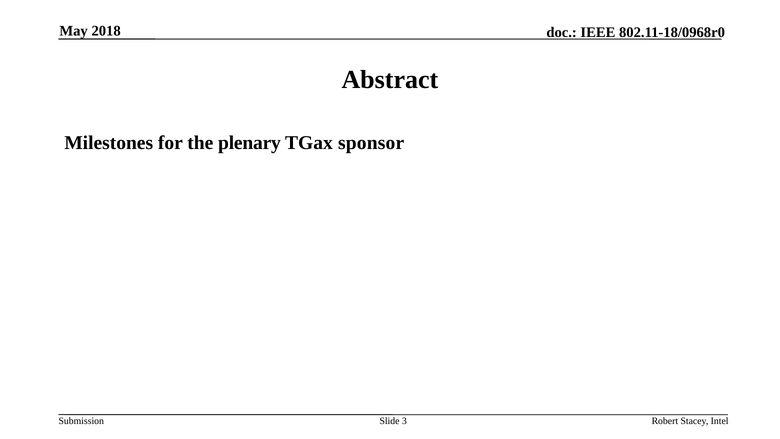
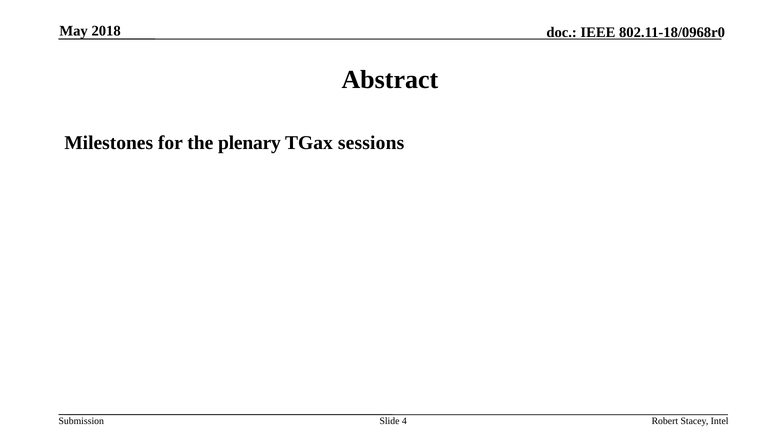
sponsor: sponsor -> sessions
3: 3 -> 4
